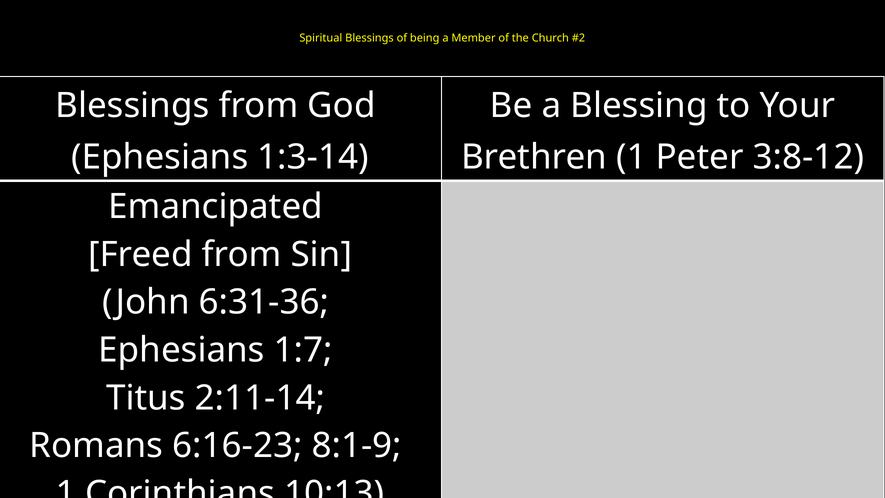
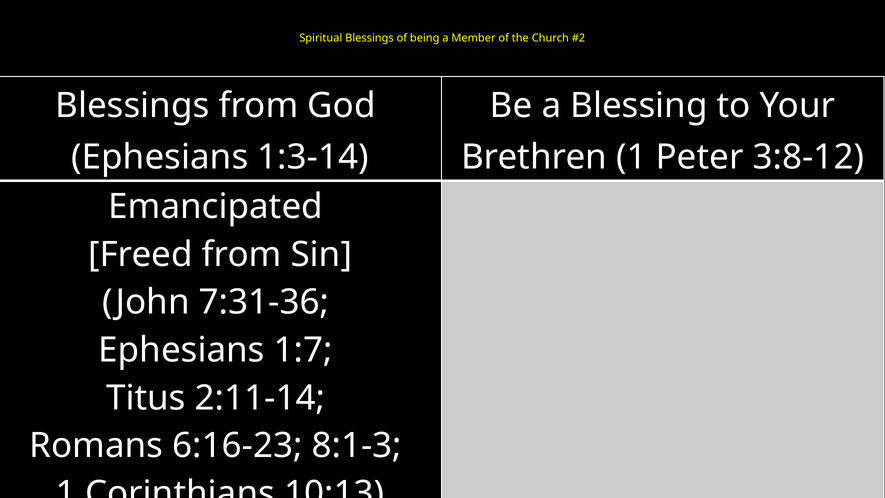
6:31-36: 6:31-36 -> 7:31-36
8:1-9: 8:1-9 -> 8:1-3
